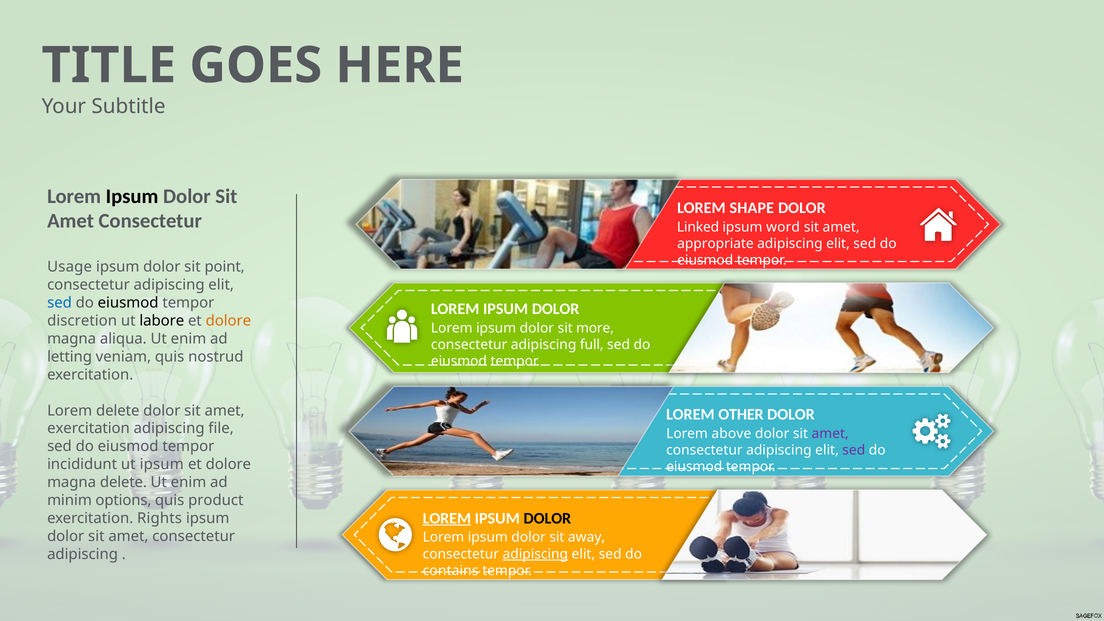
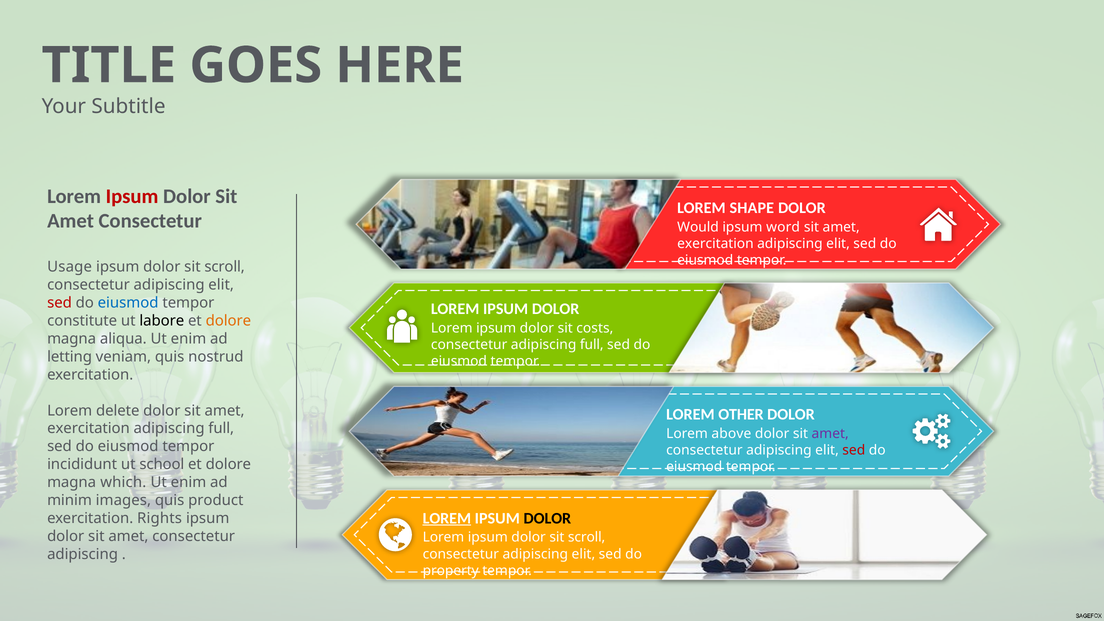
Ipsum at (132, 196) colour: black -> red
Linked: Linked -> Would
appropriate at (715, 244): appropriate -> exercitation
point at (225, 267): point -> scroll
sed at (59, 303) colour: blue -> red
eiusmod at (128, 303) colour: black -> blue
discretion: discretion -> constitute
more: more -> costs
file at (221, 429): file -> full
sed at (854, 450) colour: purple -> red
ut ipsum: ipsum -> school
magna delete: delete -> which
options: options -> images
away at (587, 537): away -> scroll
adipiscing at (535, 554) underline: present -> none
contains: contains -> property
